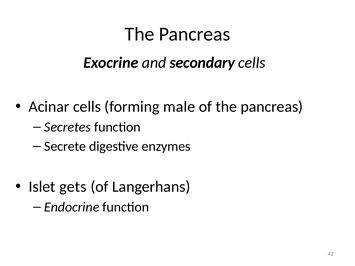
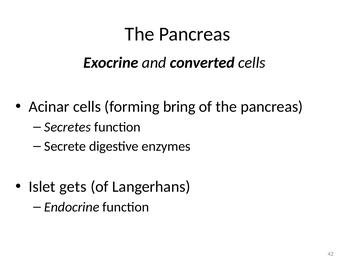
secondary: secondary -> converted
male: male -> bring
